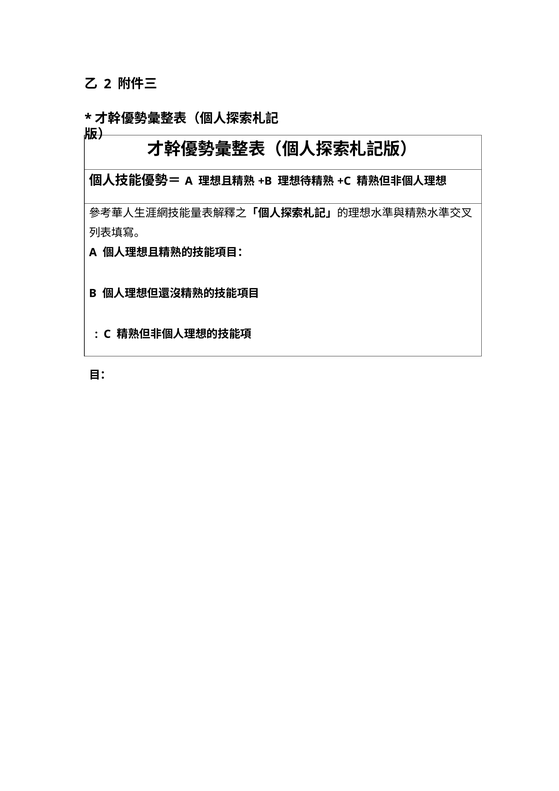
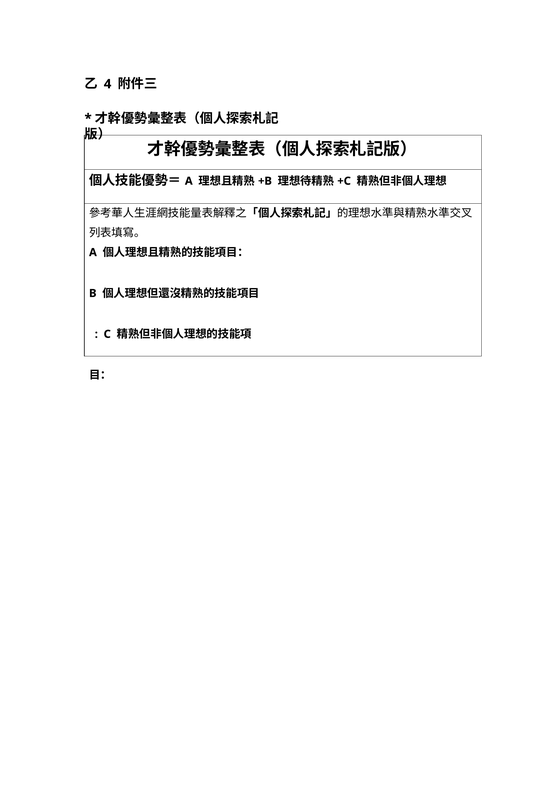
2: 2 -> 4
